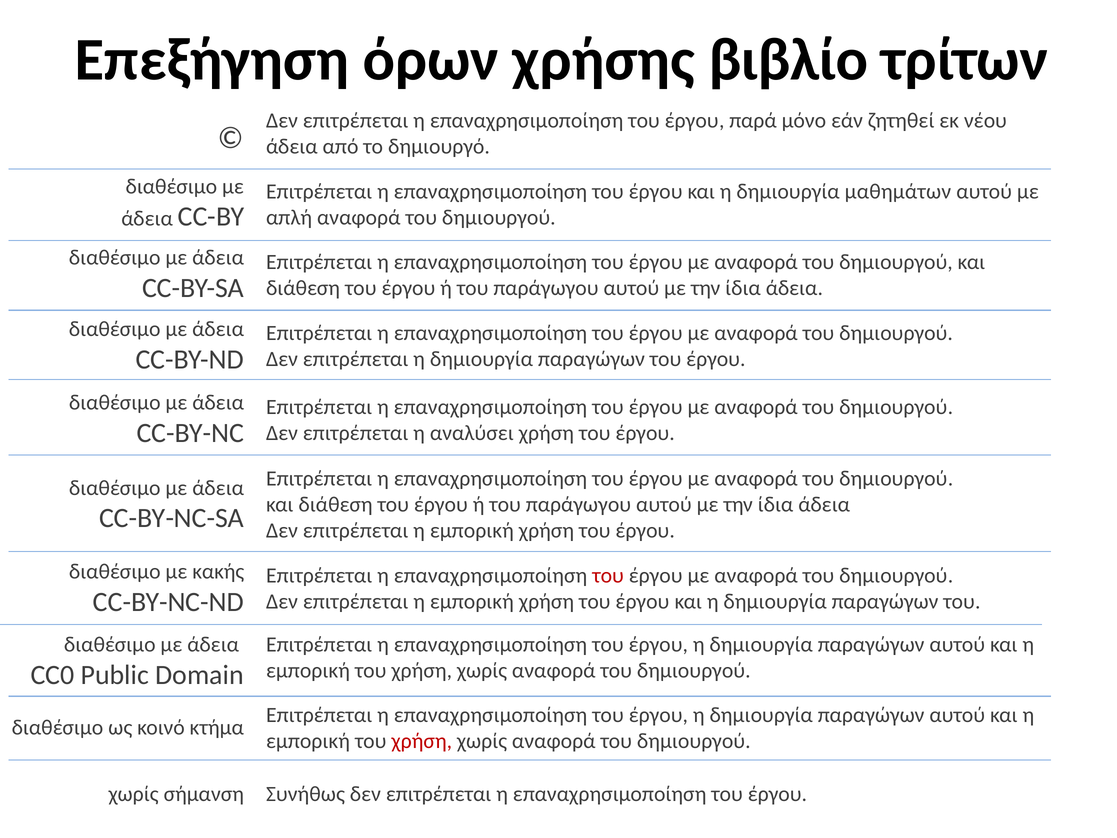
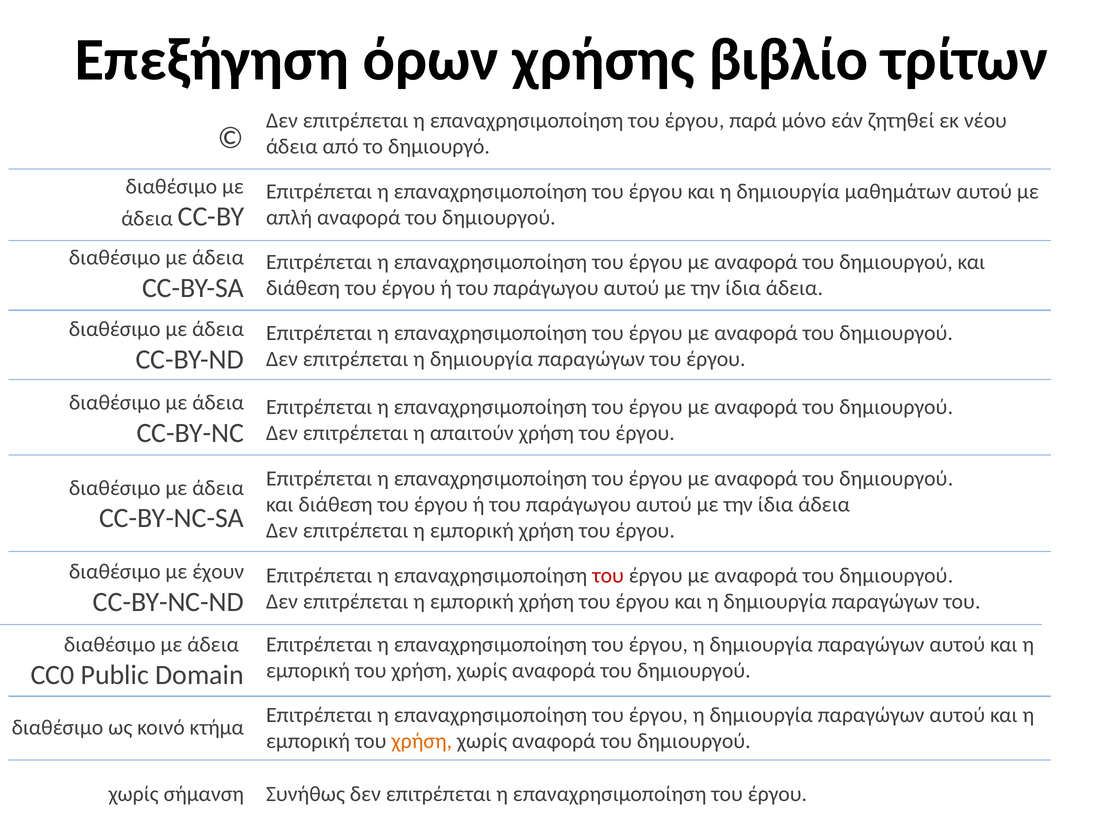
αναλύσει: αναλύσει -> απαιτούν
κακής: κακής -> έχουν
χρήση at (422, 741) colour: red -> orange
